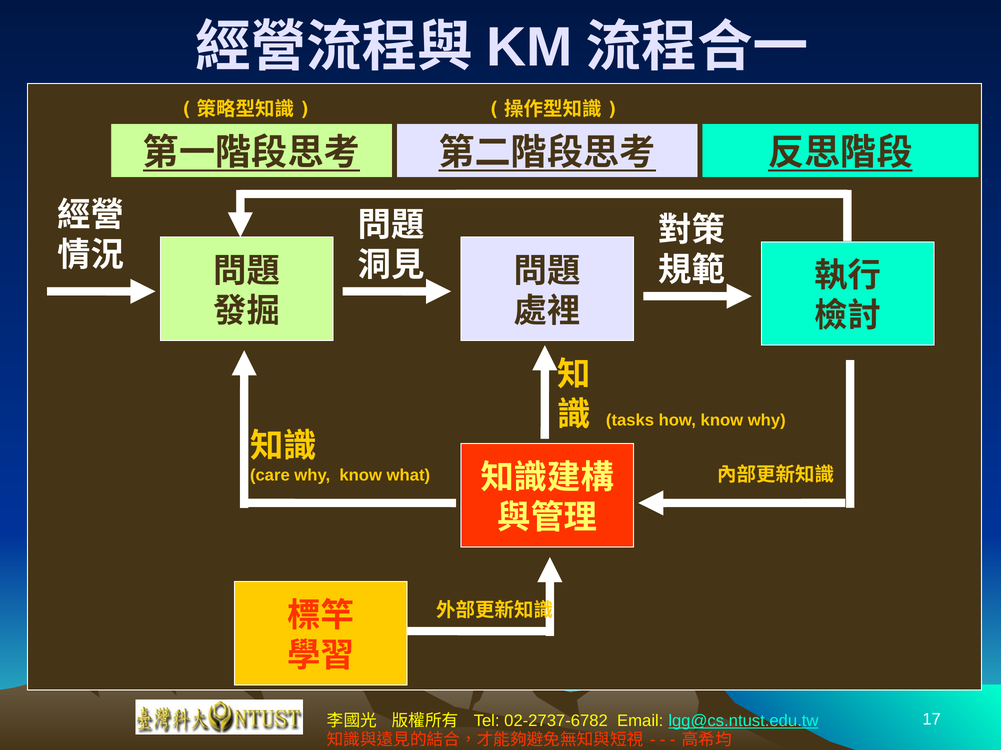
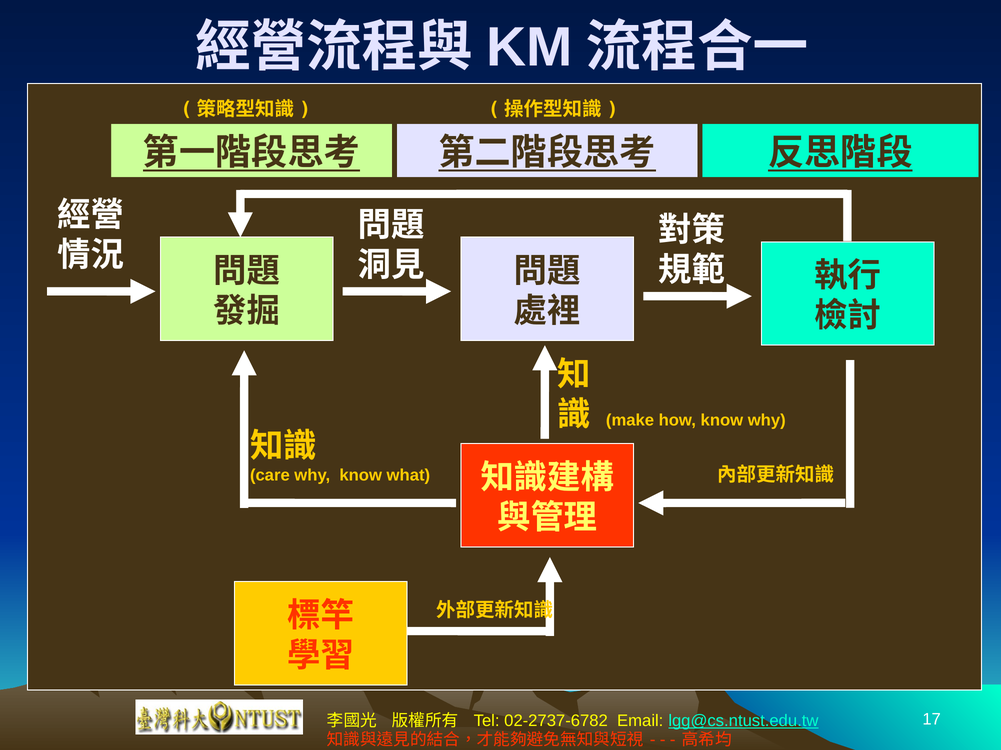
tasks: tasks -> make
